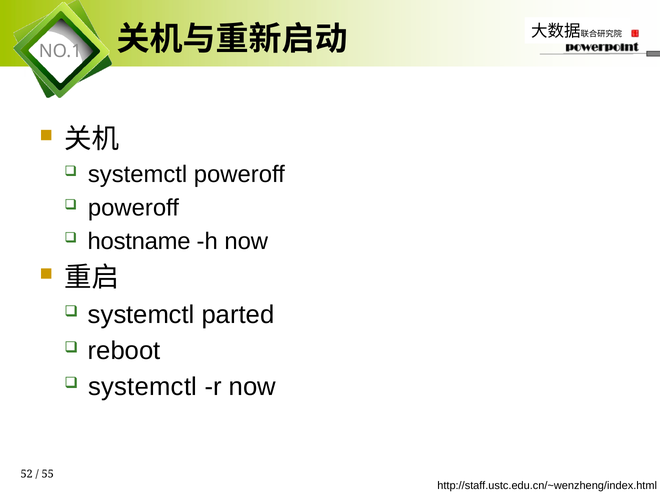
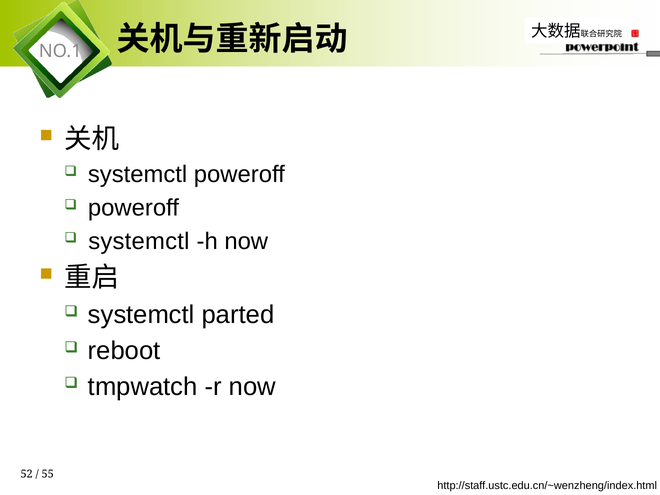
hostname at (139, 241): hostname -> systemctl
systemctl at (143, 387): systemctl -> tmpwatch
